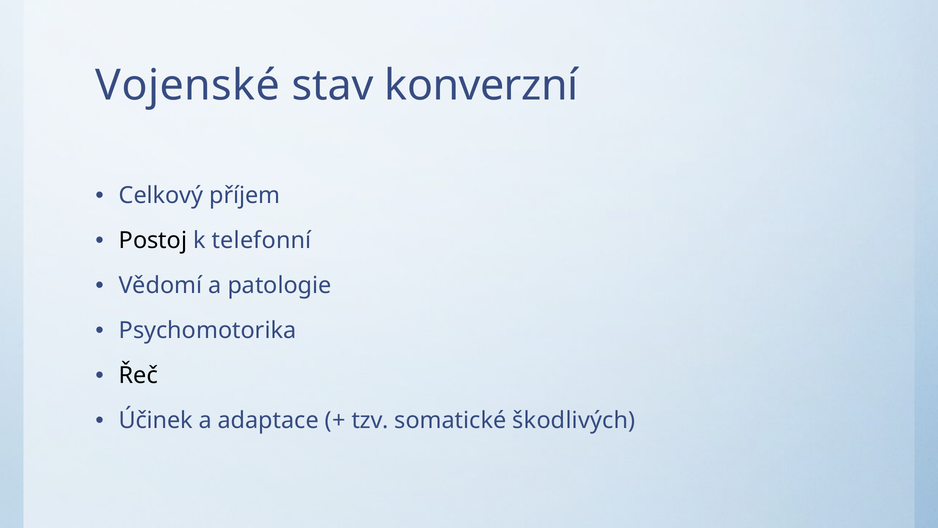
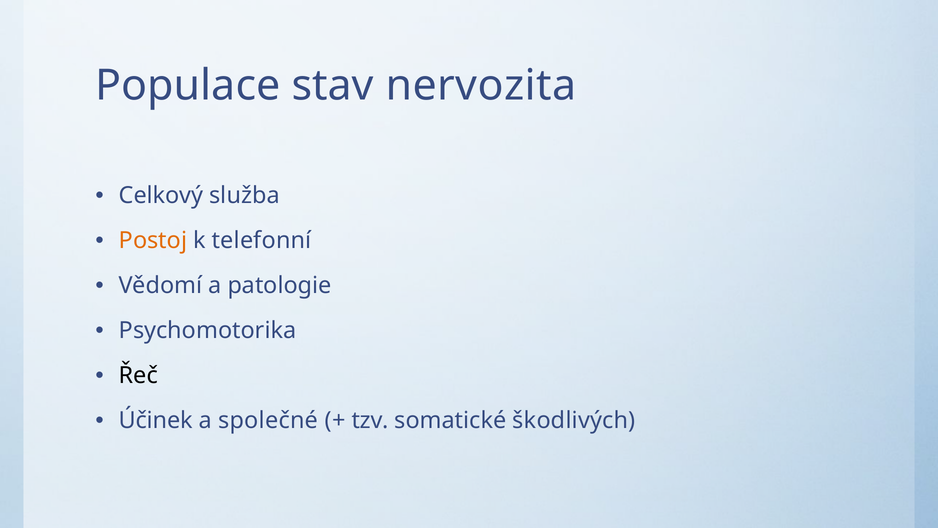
Vojenské: Vojenské -> Populace
konverzní: konverzní -> nervozita
příjem: příjem -> služba
Postoj colour: black -> orange
adaptace: adaptace -> společné
